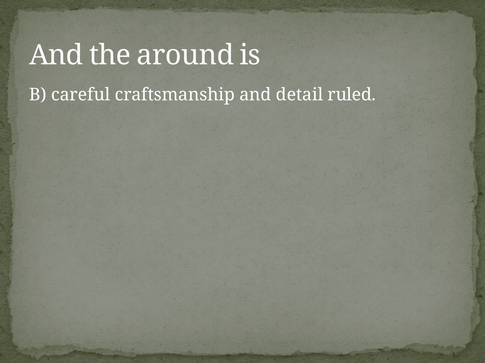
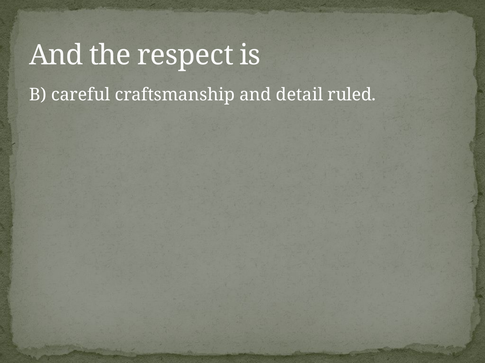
around: around -> respect
